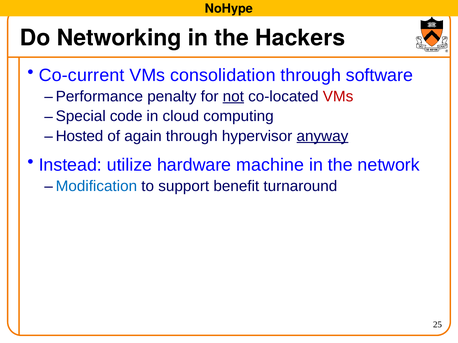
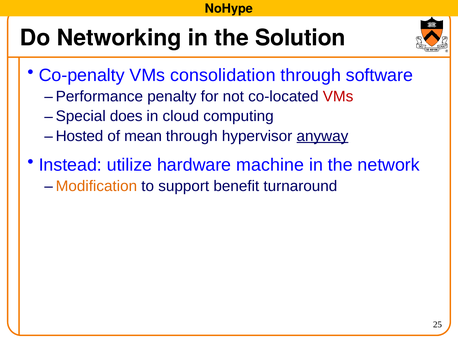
Hackers: Hackers -> Solution
Co-current: Co-current -> Co-penalty
not underline: present -> none
code: code -> does
again: again -> mean
Modification colour: blue -> orange
